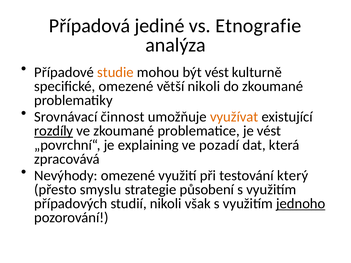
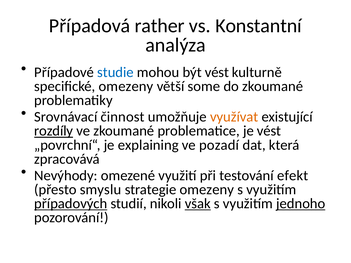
jediné: jediné -> rather
Etnografie: Etnografie -> Konstantní
studie colour: orange -> blue
specifické omezené: omezené -> omezeny
větší nikoli: nikoli -> some
který: který -> efekt
strategie působení: působení -> omezeny
případových underline: none -> present
však underline: none -> present
